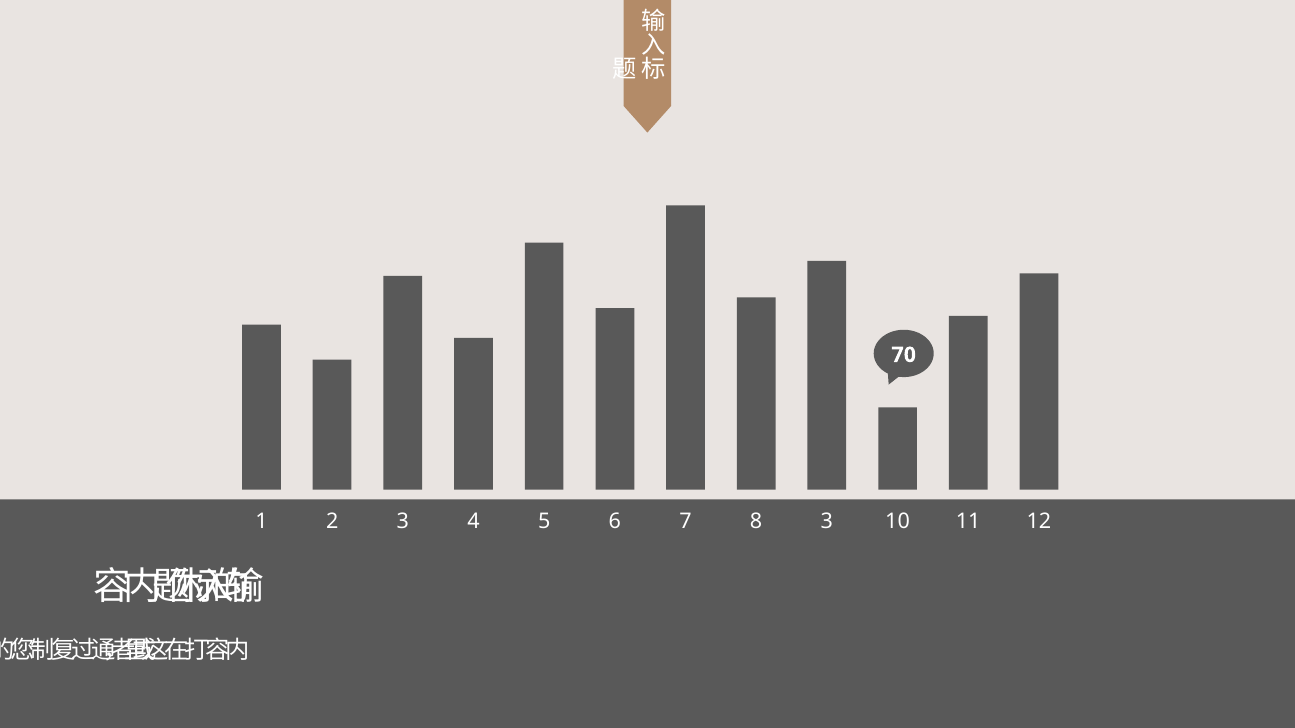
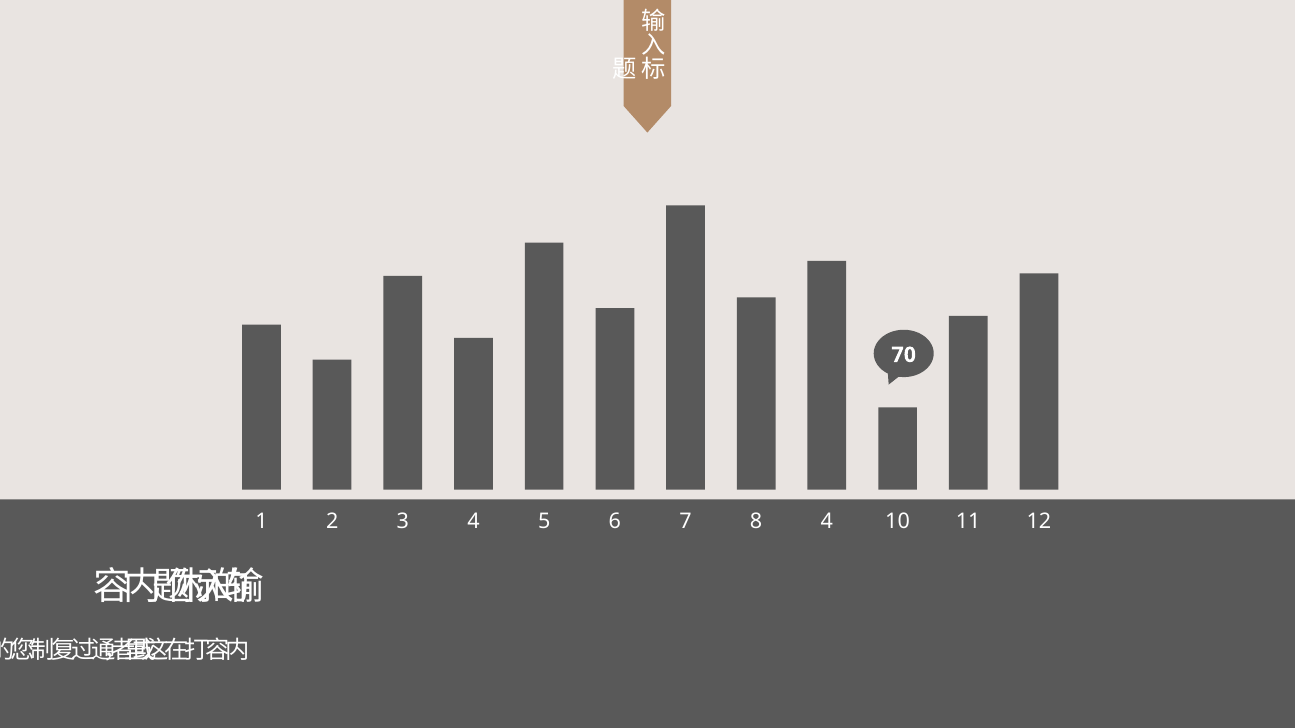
8 3: 3 -> 4
